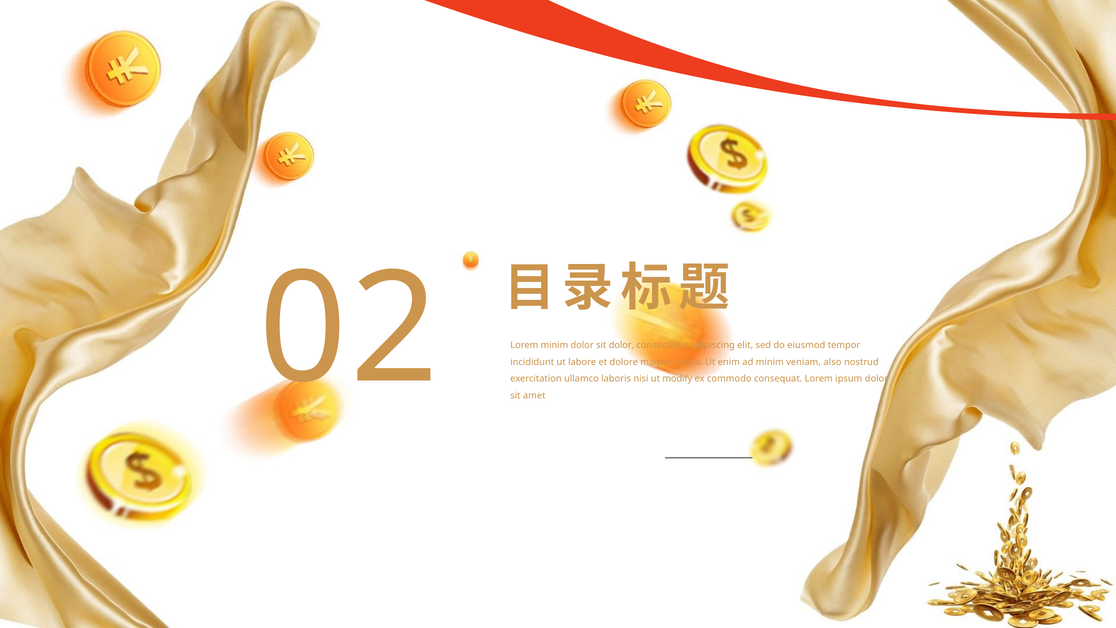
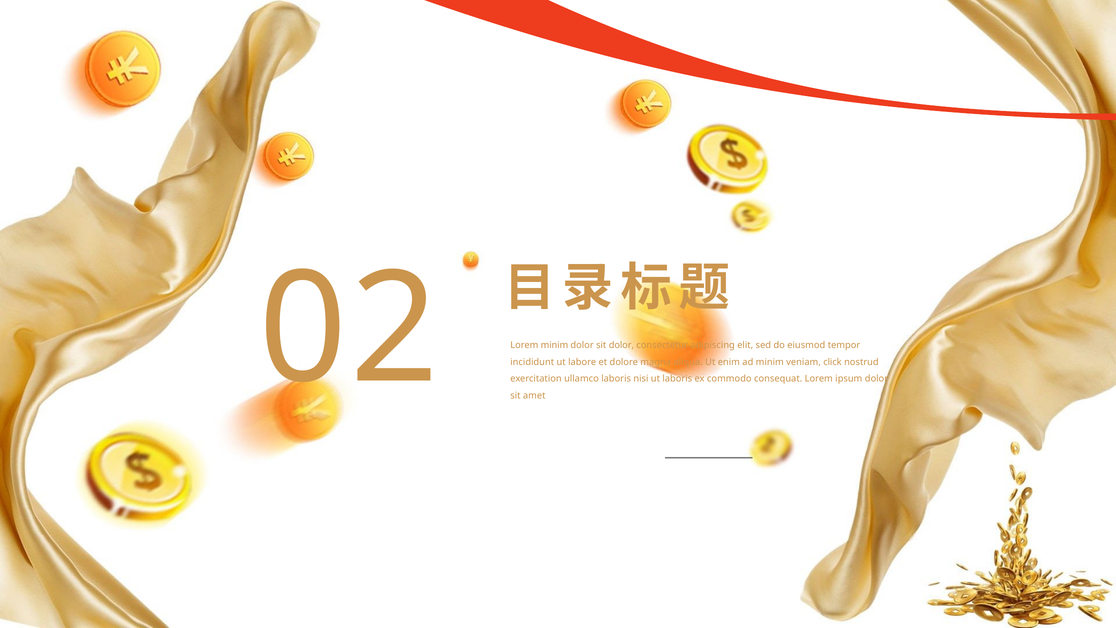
also: also -> click
ut modify: modify -> laboris
